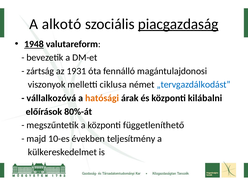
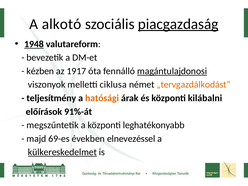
zártság: zártság -> kézben
1931: 1931 -> 1917
magántulajdonosi underline: none -> present
„tervgazdálkodást colour: blue -> orange
vállalkozóvá: vállalkozóvá -> teljesítmény
80%-át: 80%-át -> 91%-át
függetleníthető: függetleníthető -> leghatékonyabb
10-es: 10-es -> 69-es
teljesítmény: teljesítmény -> elnevezéssel
külkereskedelmet underline: none -> present
